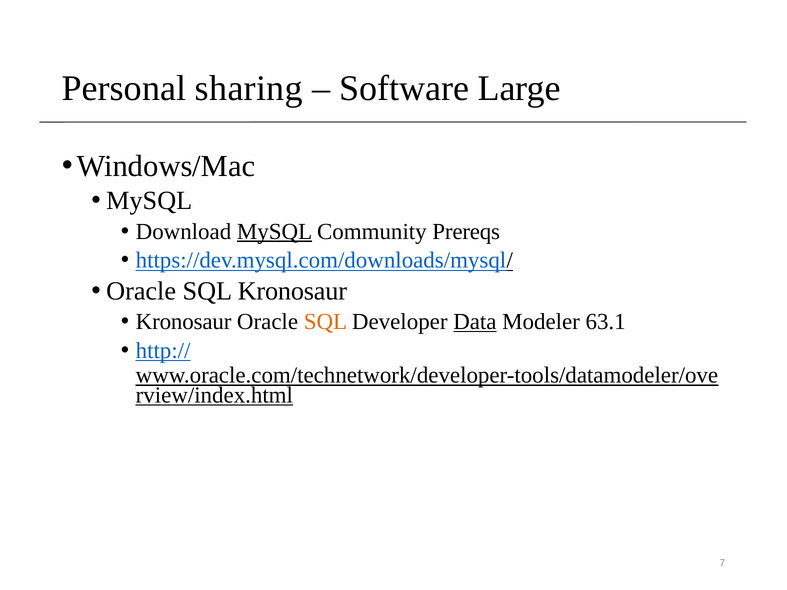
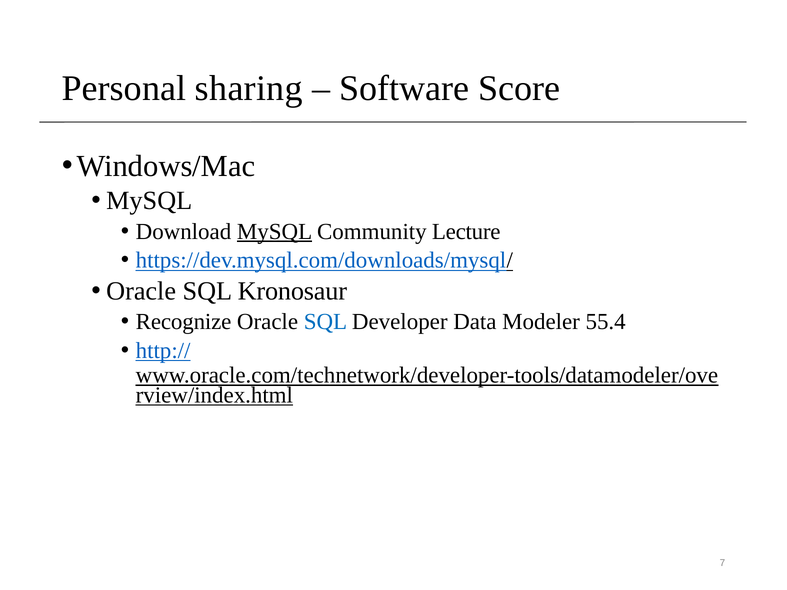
Large: Large -> Score
Prereqs: Prereqs -> Lecture
Kronosaur at (184, 322): Kronosaur -> Recognize
SQL at (325, 322) colour: orange -> blue
Data underline: present -> none
63.1: 63.1 -> 55.4
